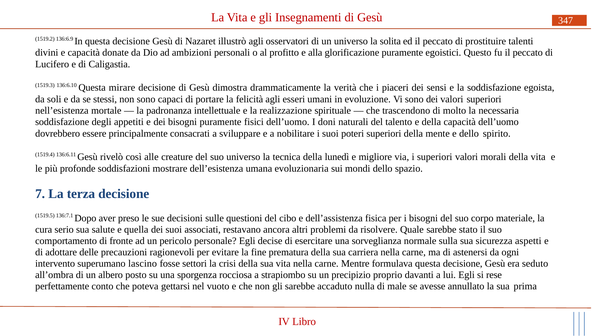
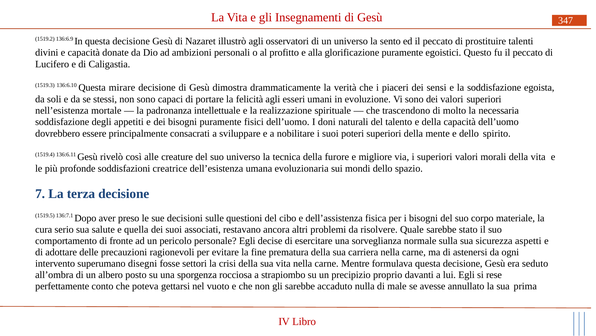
solita: solita -> sento
lunedì: lunedì -> furore
mostrare: mostrare -> creatrice
lascino: lascino -> disegni
